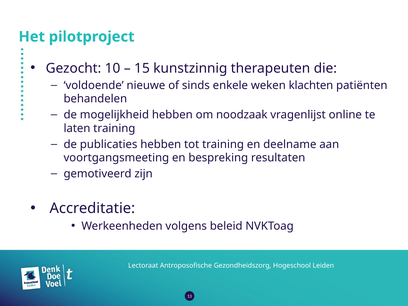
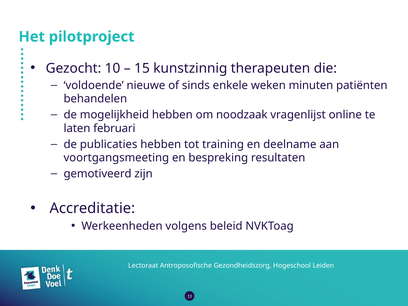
klachten: klachten -> minuten
laten training: training -> februari
